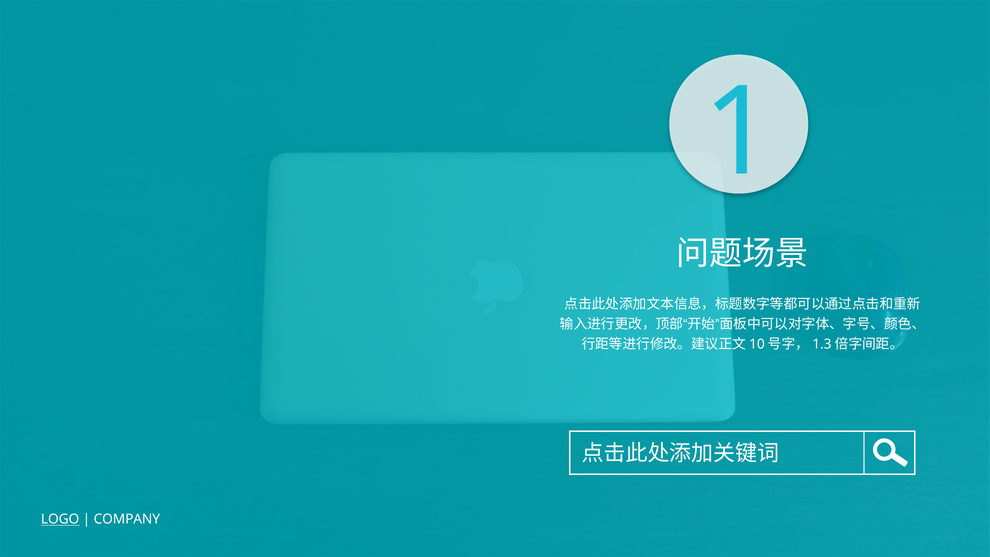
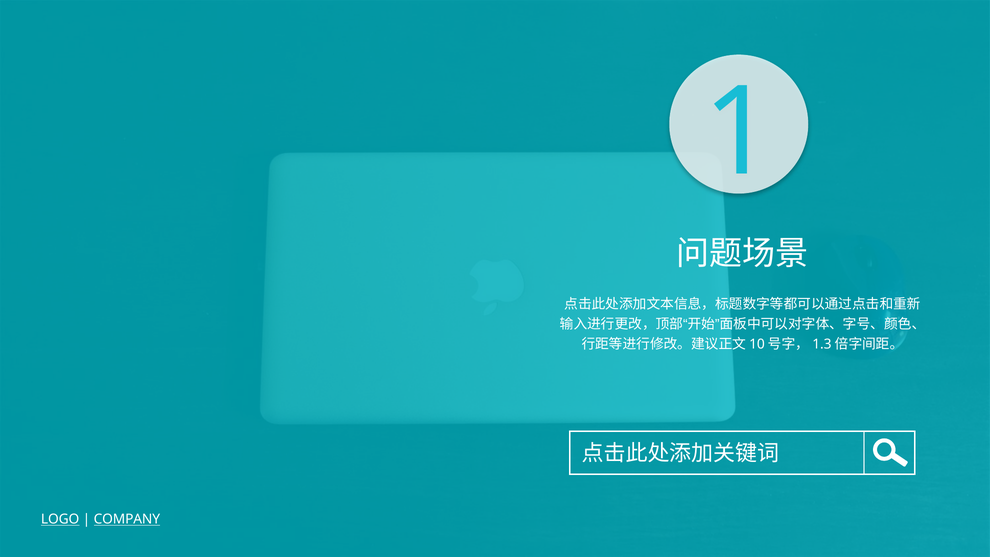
COMPANY underline: none -> present
